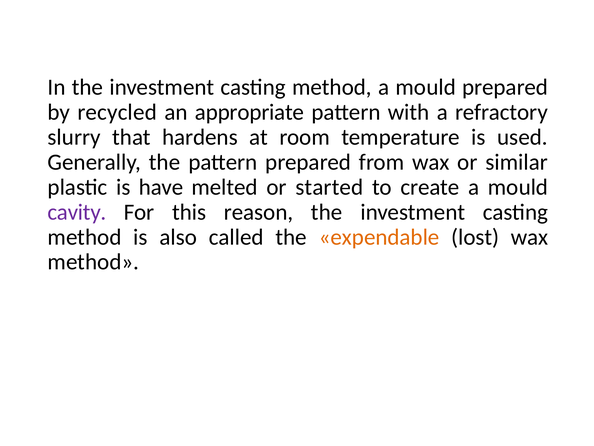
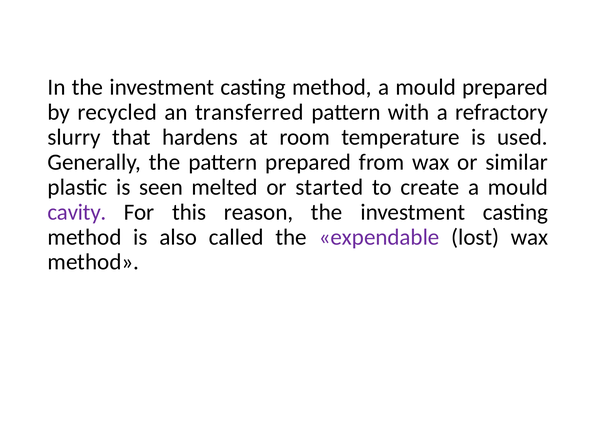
appropriate: appropriate -> transferred
have: have -> seen
expendable colour: orange -> purple
